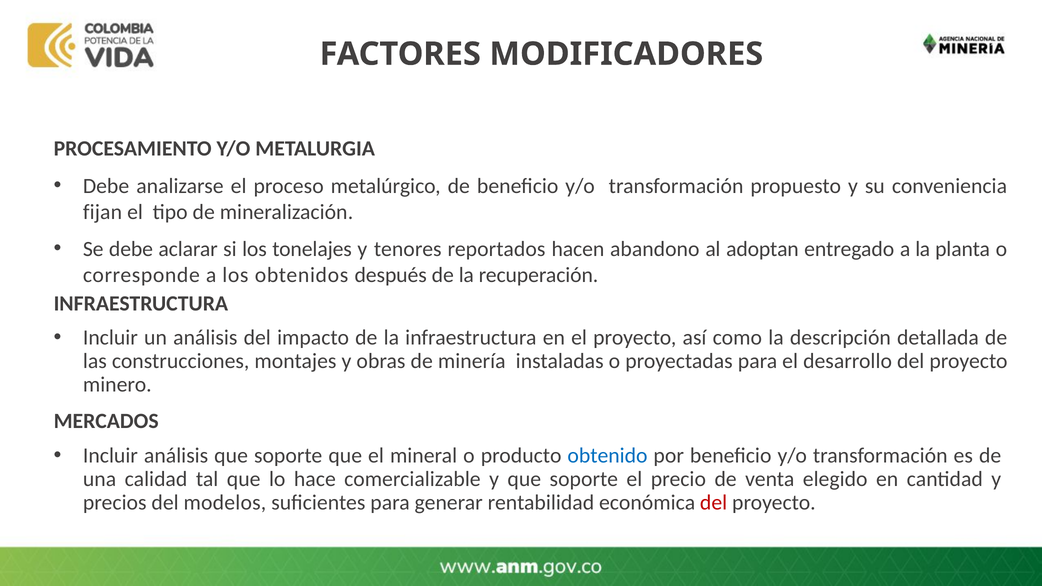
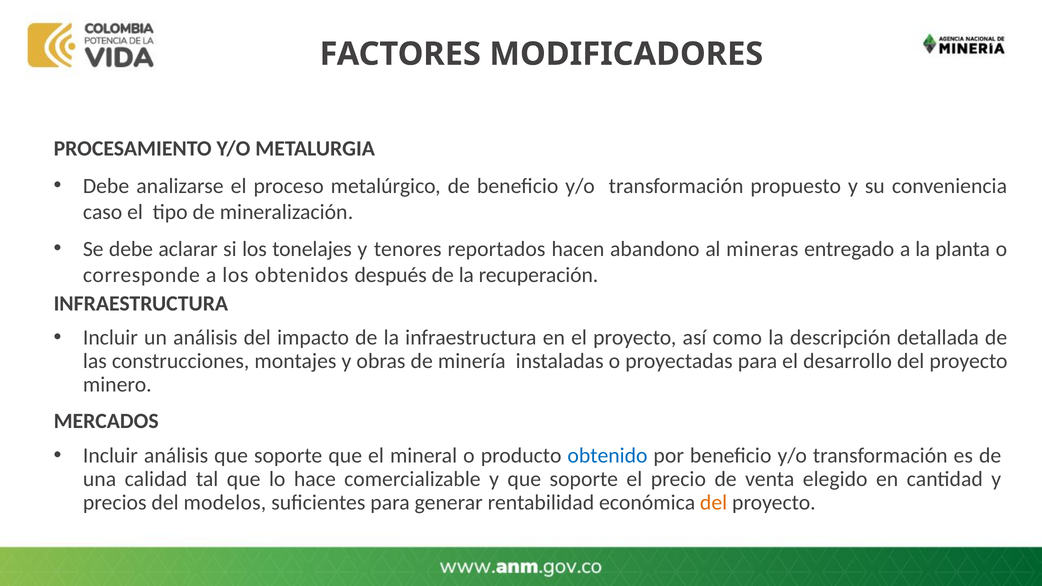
fijan: fijan -> caso
adoptan: adoptan -> mineras
del at (714, 503) colour: red -> orange
